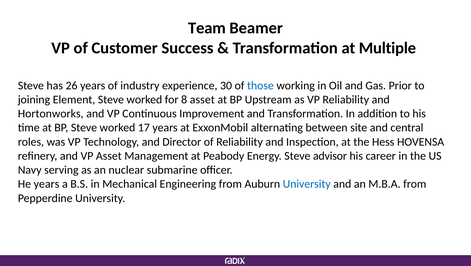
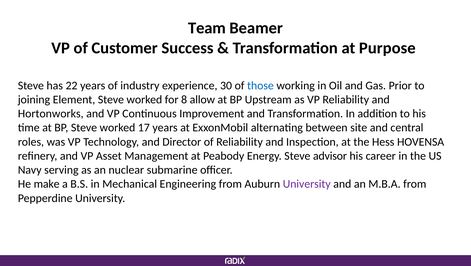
Multiple: Multiple -> Purpose
26: 26 -> 22
8 asset: asset -> allow
He years: years -> make
University at (307, 184) colour: blue -> purple
